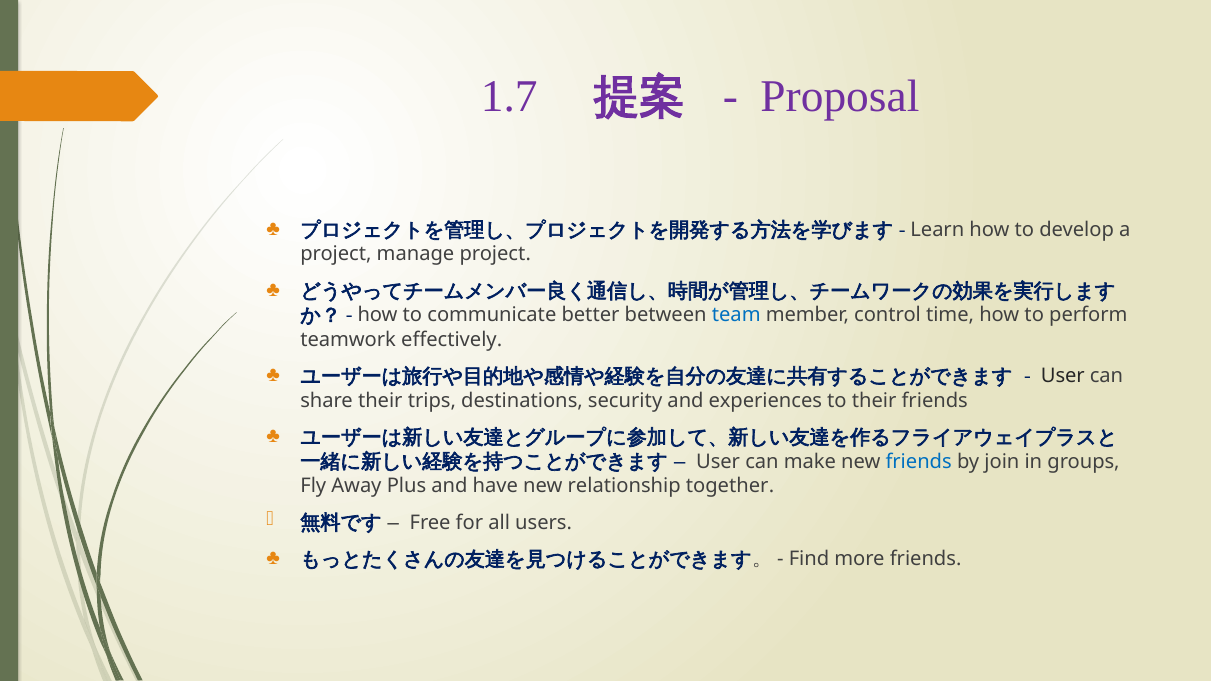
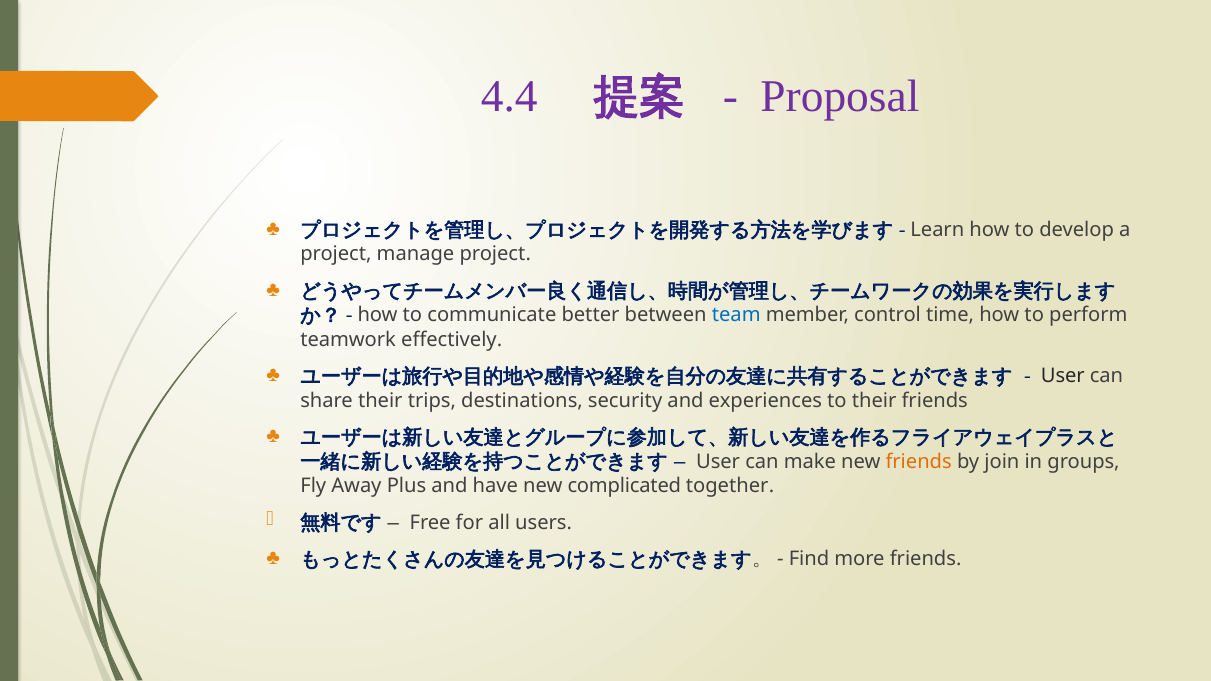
1.7: 1.7 -> 4.4
friends at (919, 462) colour: blue -> orange
relationship: relationship -> complicated
